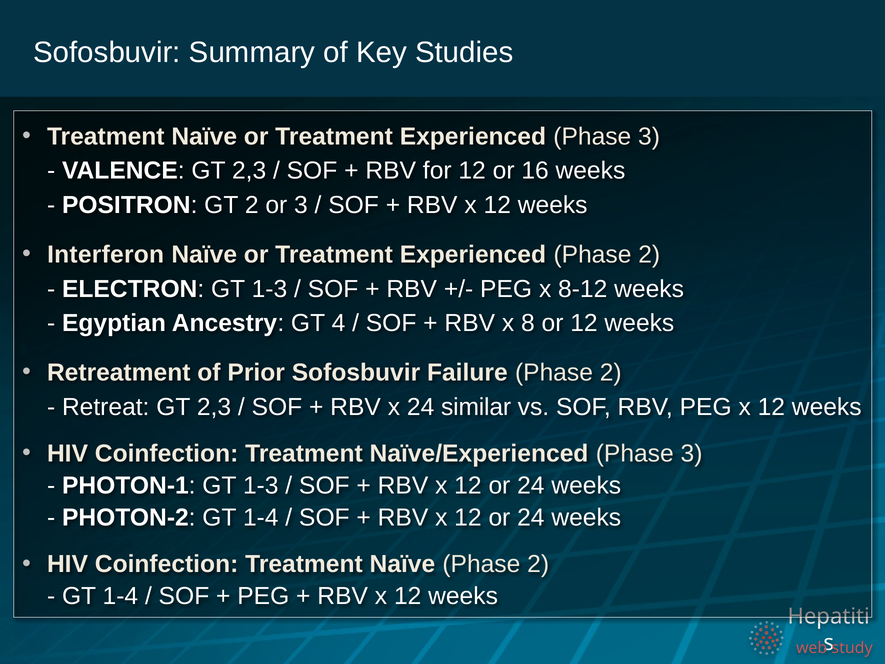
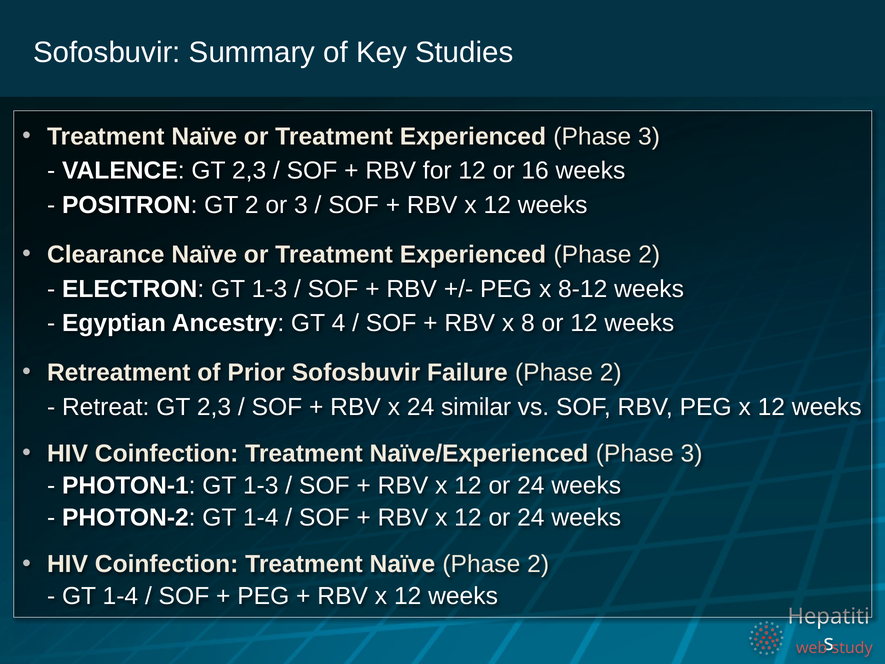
Interferon: Interferon -> Clearance
